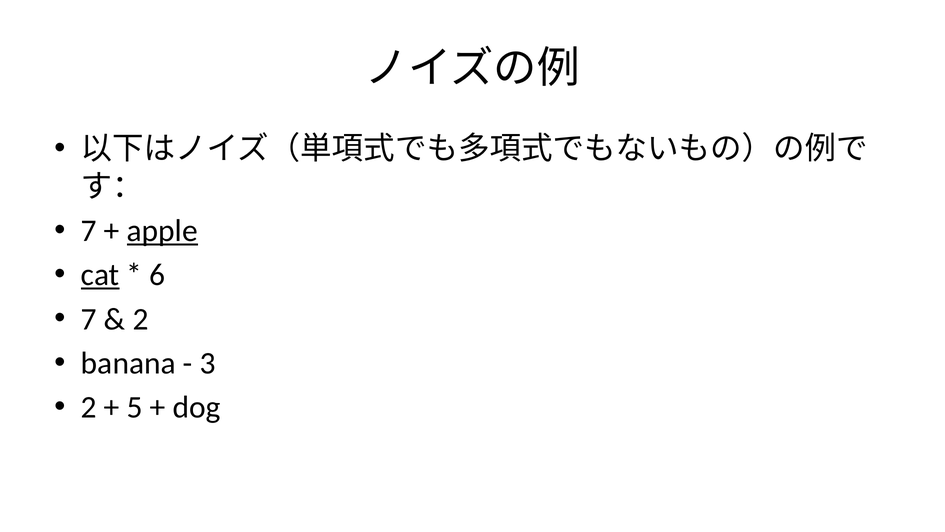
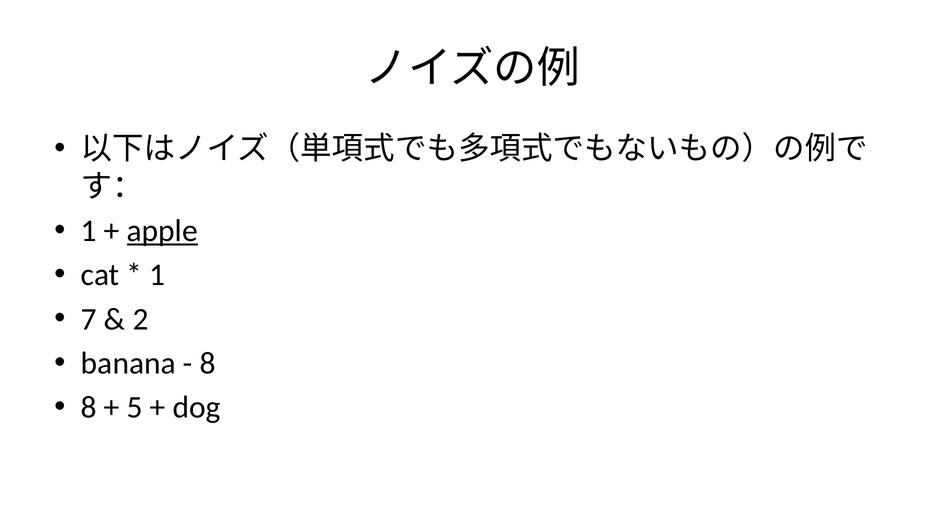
7 at (89, 231): 7 -> 1
cat underline: present -> none
6 at (157, 275): 6 -> 1
3 at (208, 363): 3 -> 8
2 at (89, 407): 2 -> 8
